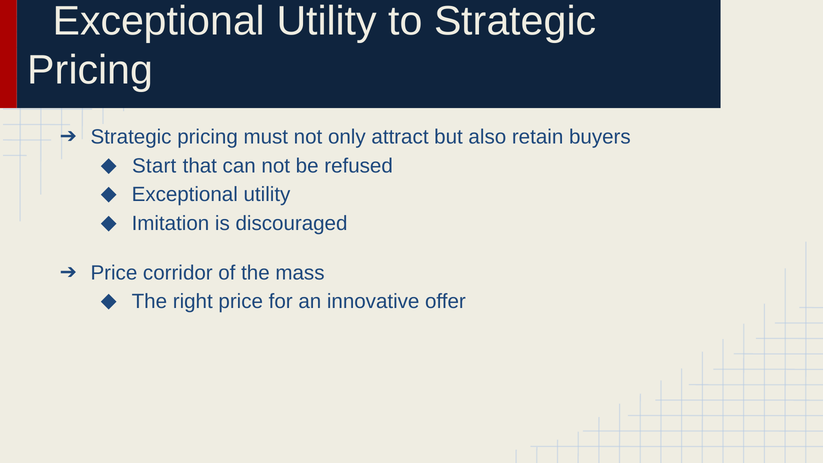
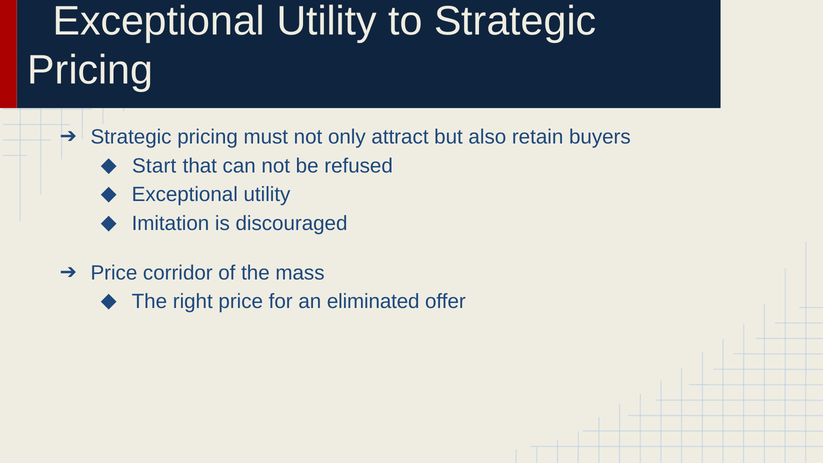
innovative: innovative -> eliminated
